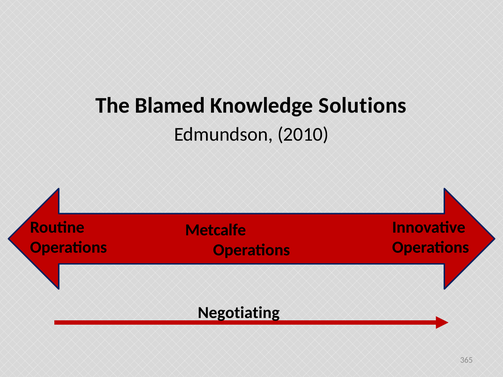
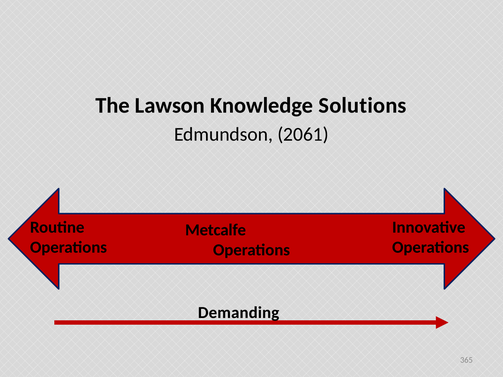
Blamed: Blamed -> Lawson
2010: 2010 -> 2061
Negotiating: Negotiating -> Demanding
